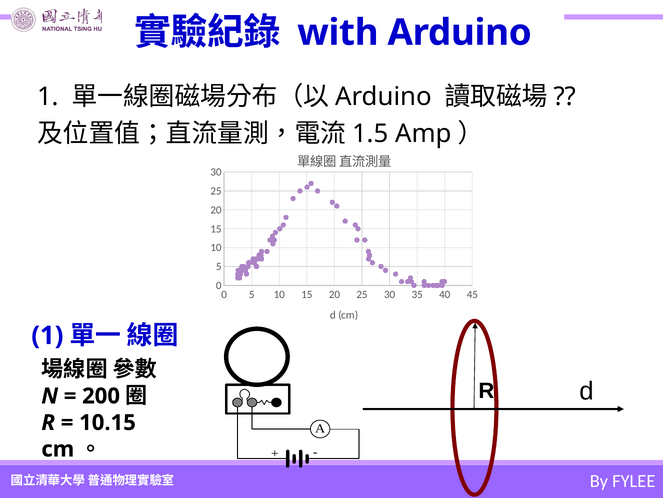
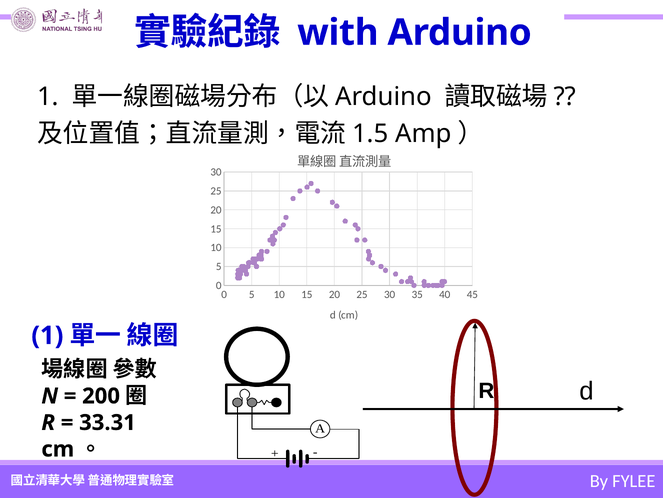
10.15: 10.15 -> 33.31
